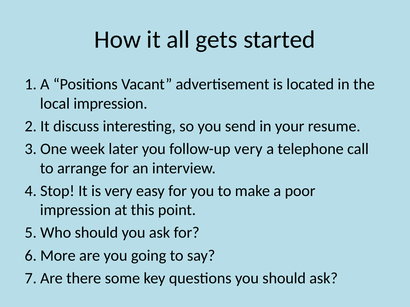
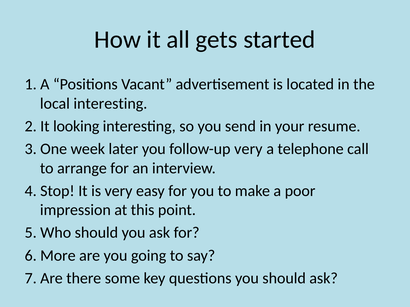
local impression: impression -> interesting
discuss: discuss -> looking
